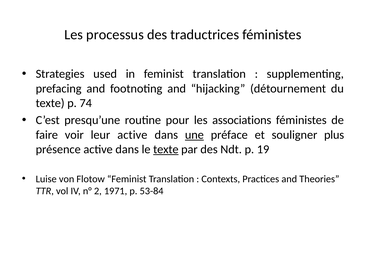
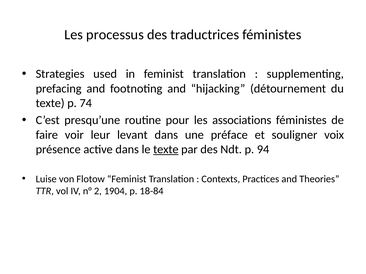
leur active: active -> levant
une underline: present -> none
plus: plus -> voix
19: 19 -> 94
1971: 1971 -> 1904
53-84: 53-84 -> 18-84
